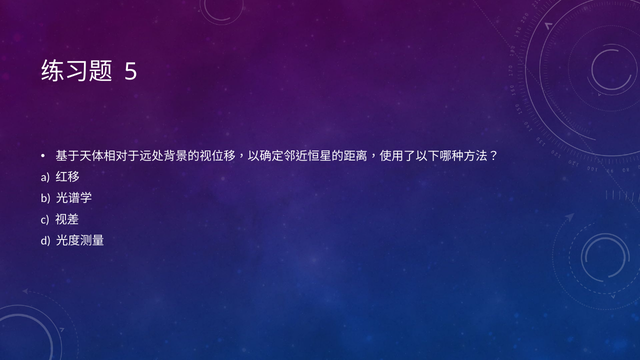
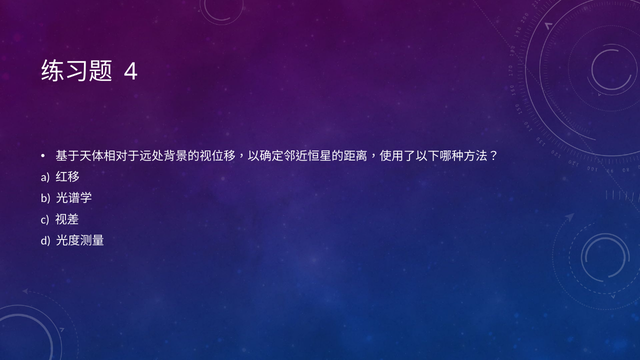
5: 5 -> 4
